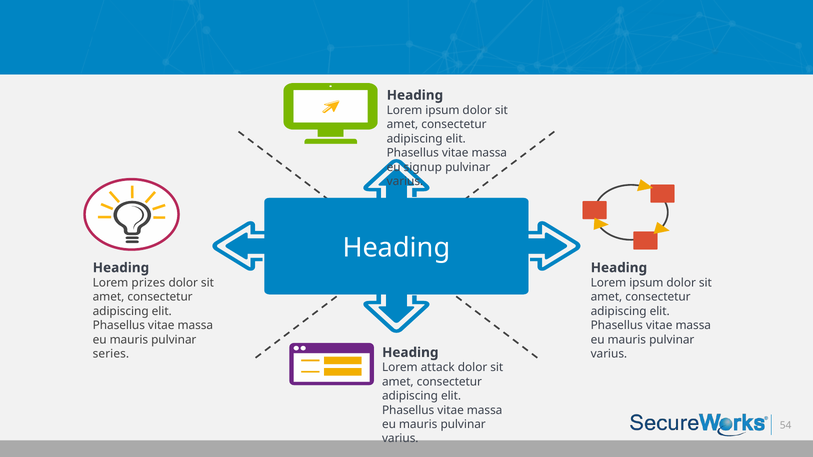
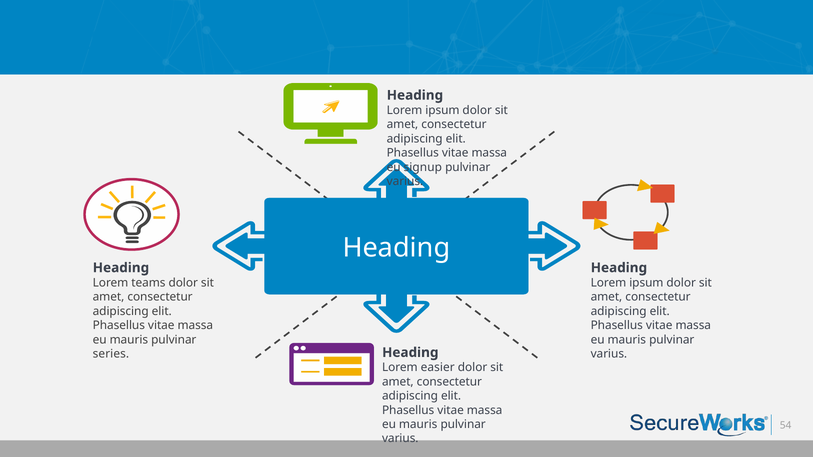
prizes: prizes -> teams
attack: attack -> easier
